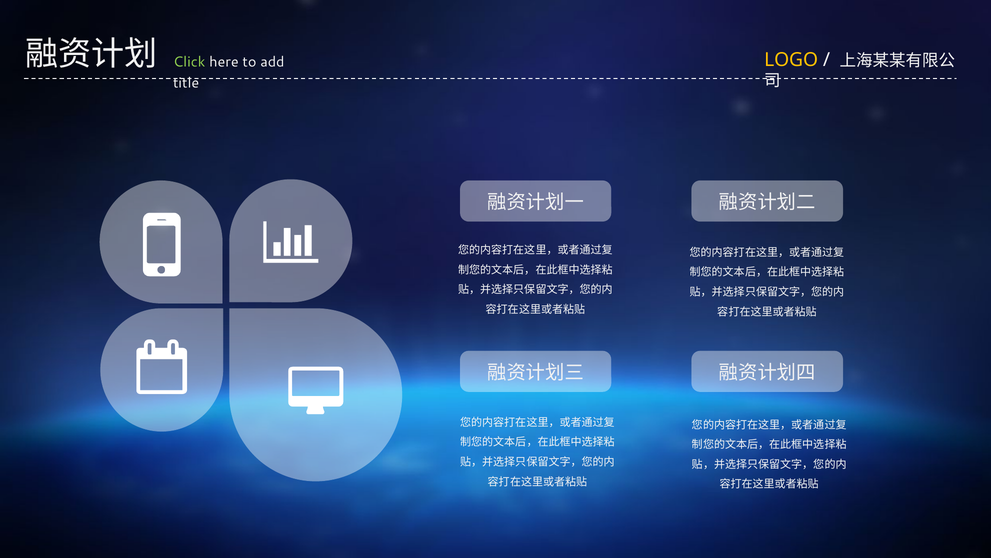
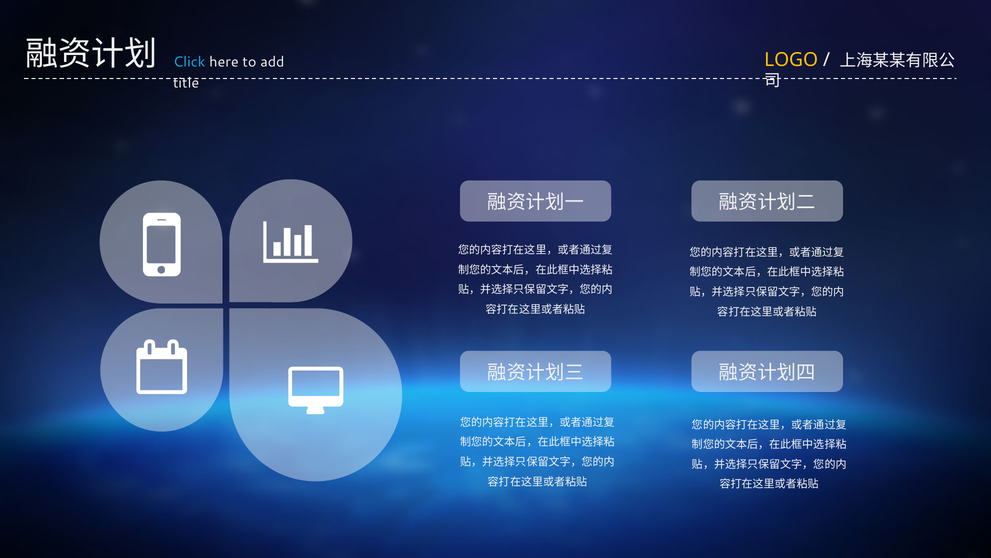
Click colour: light green -> light blue
